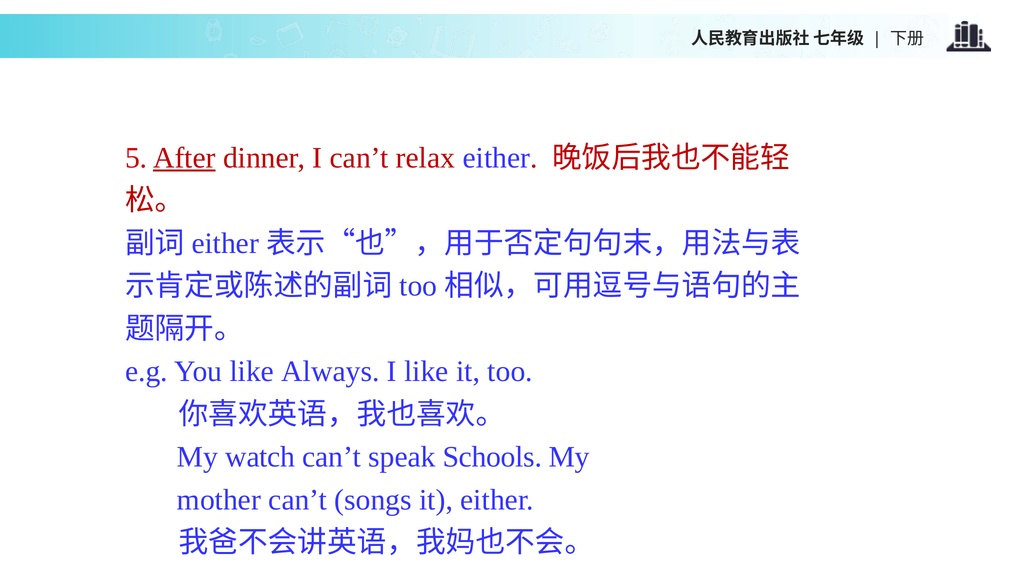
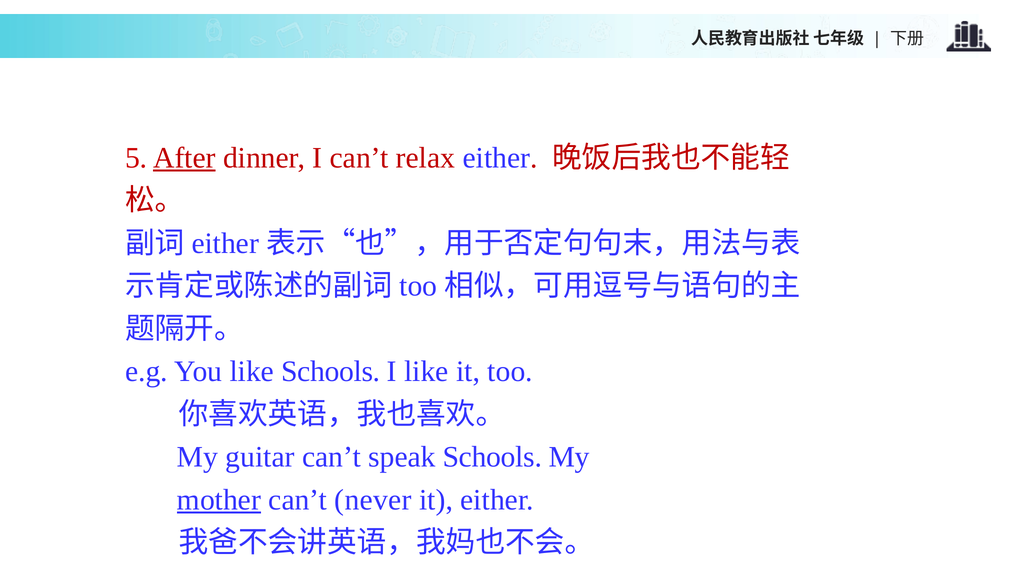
like Always: Always -> Schools
watch: watch -> guitar
mother underline: none -> present
songs: songs -> never
